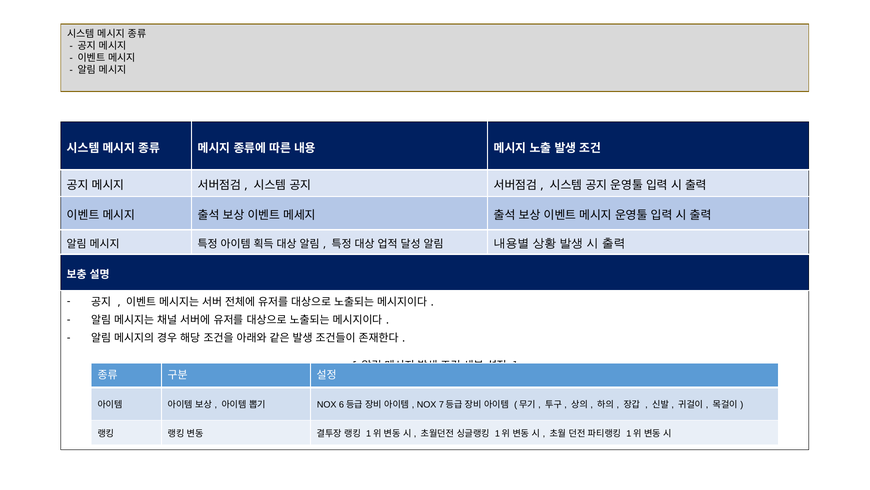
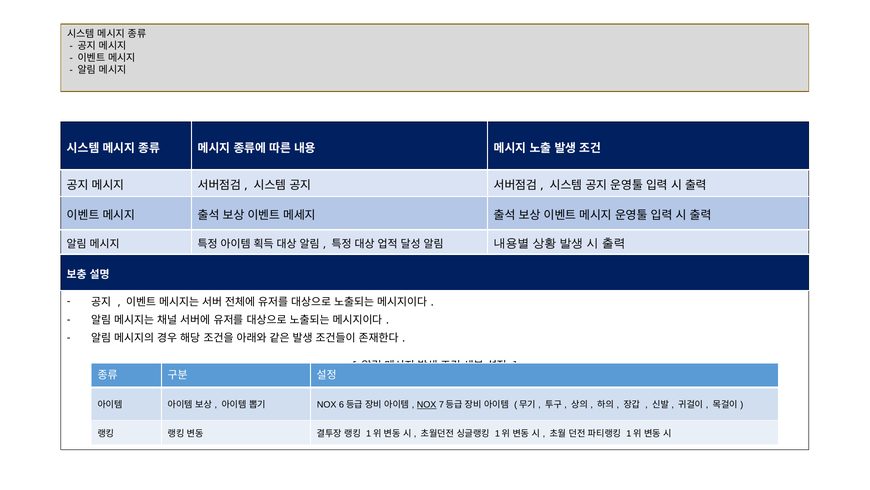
NOX at (427, 404) underline: none -> present
